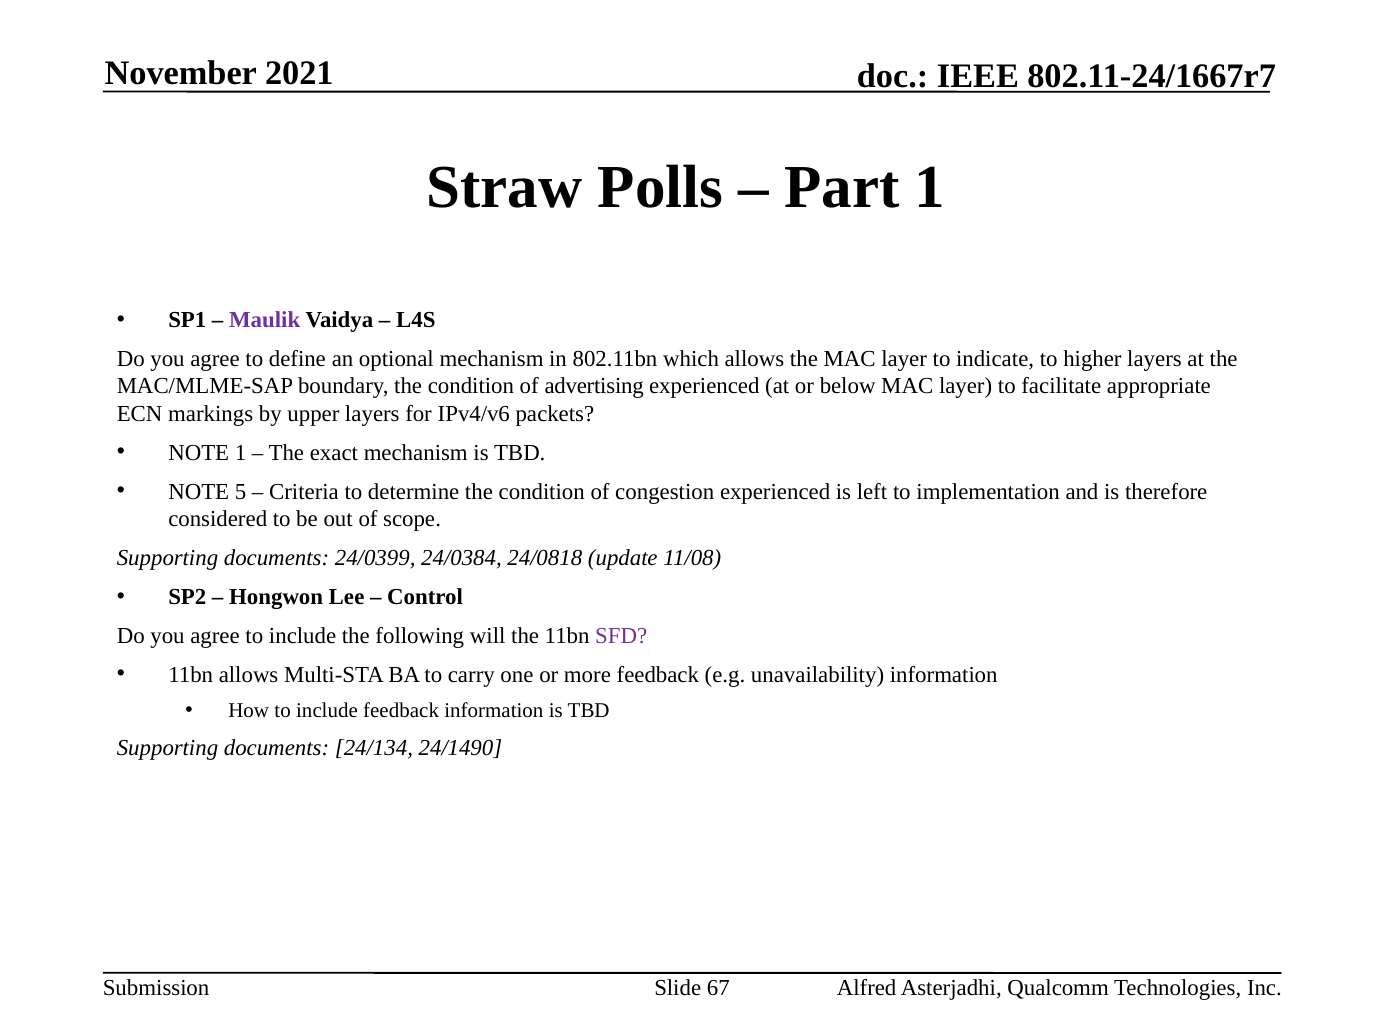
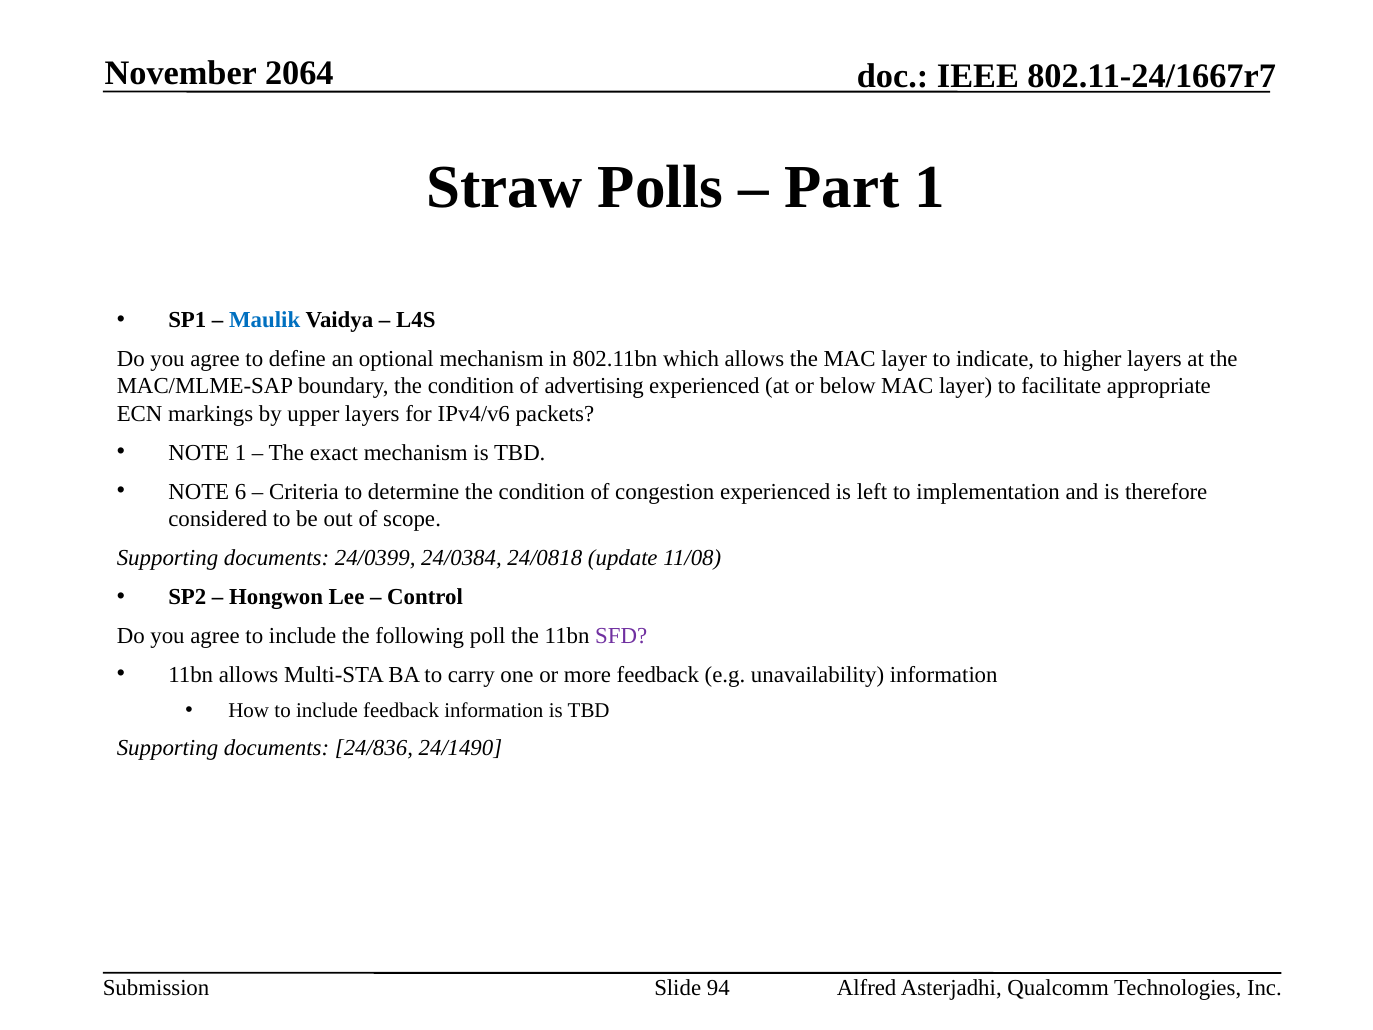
2021: 2021 -> 2064
Maulik colour: purple -> blue
5: 5 -> 6
will: will -> poll
24/134: 24/134 -> 24/836
67: 67 -> 94
